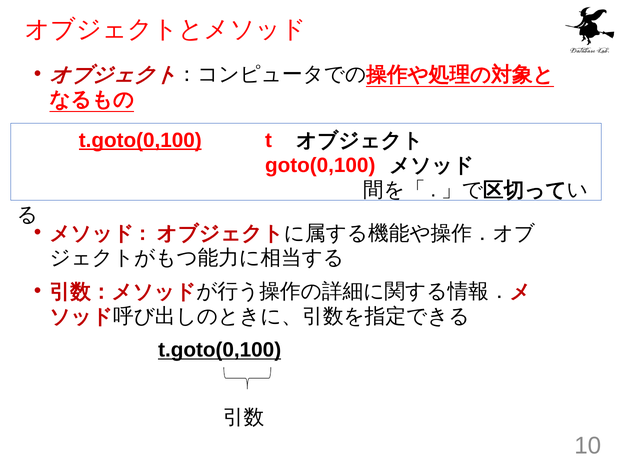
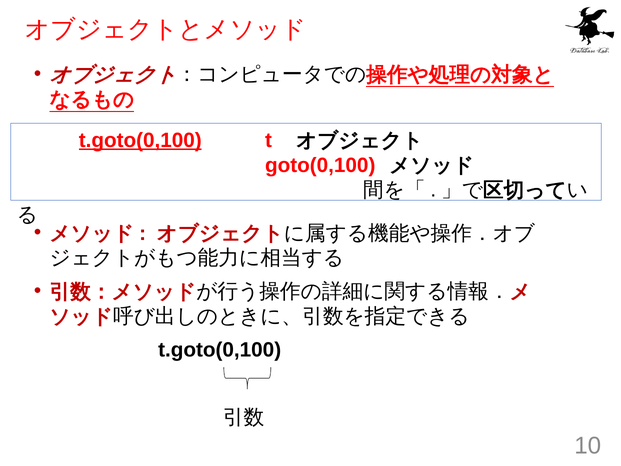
t.goto(0,100 at (220, 350) underline: present -> none
